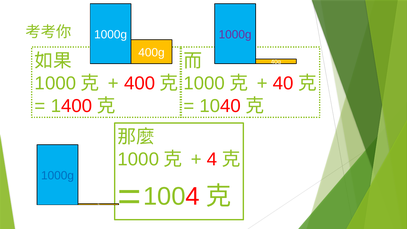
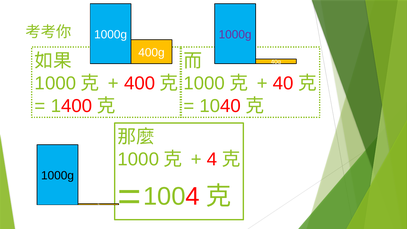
1000g at (58, 176) colour: blue -> black
